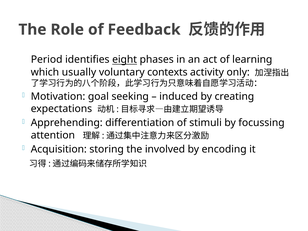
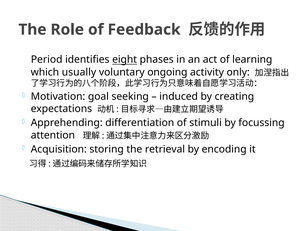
contexts: contexts -> ongoing
involved: involved -> retrieval
